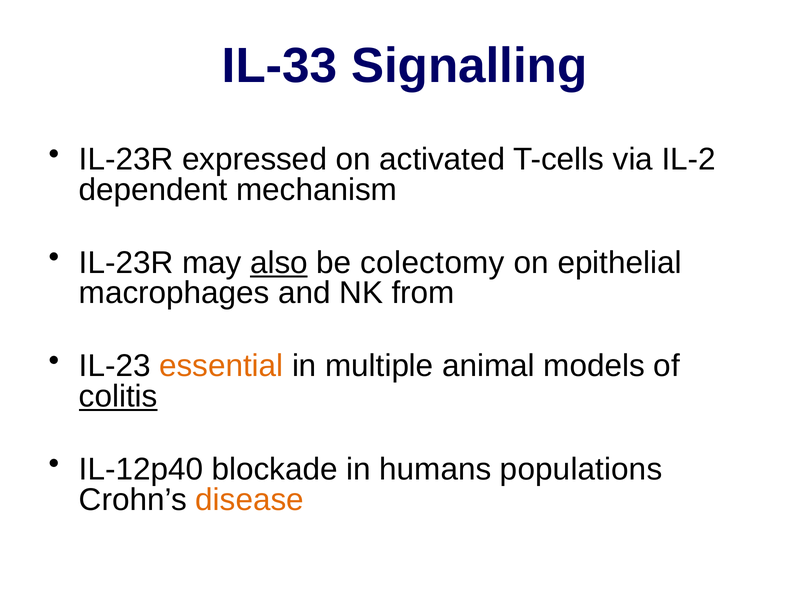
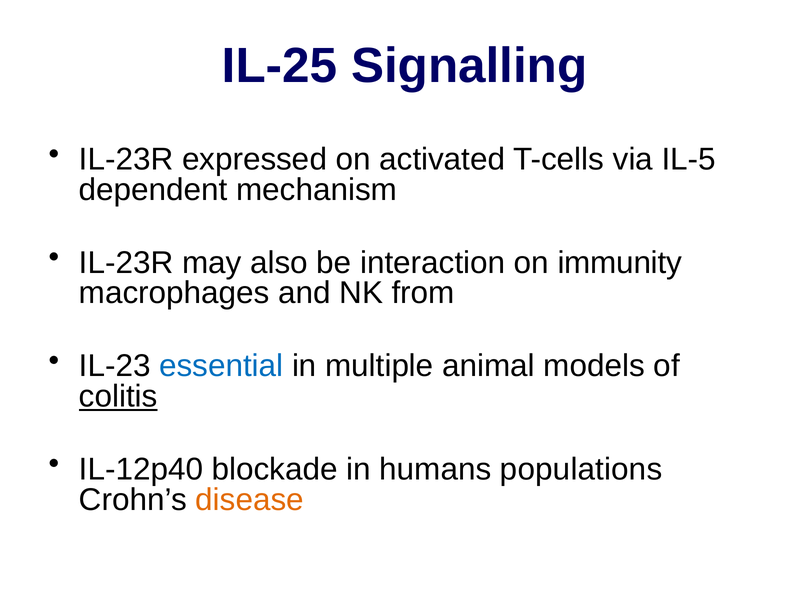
IL-33: IL-33 -> IL-25
IL-2: IL-2 -> IL-5
also underline: present -> none
colectomy: colectomy -> interaction
epithelial: epithelial -> immunity
essential colour: orange -> blue
